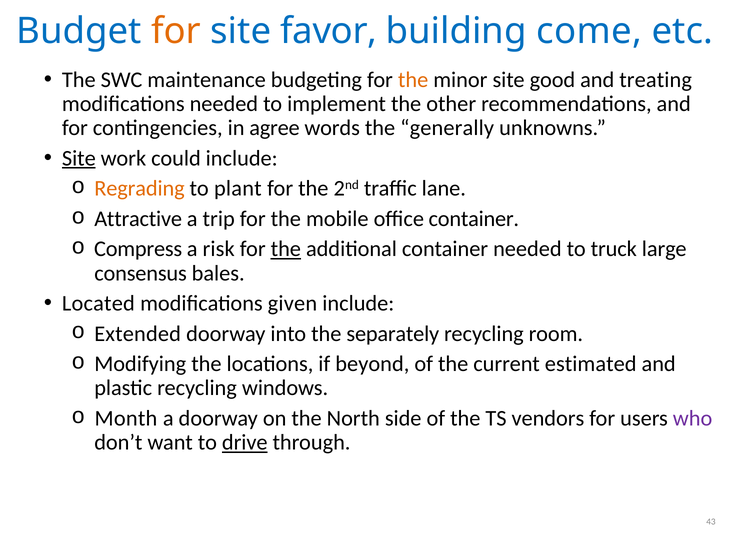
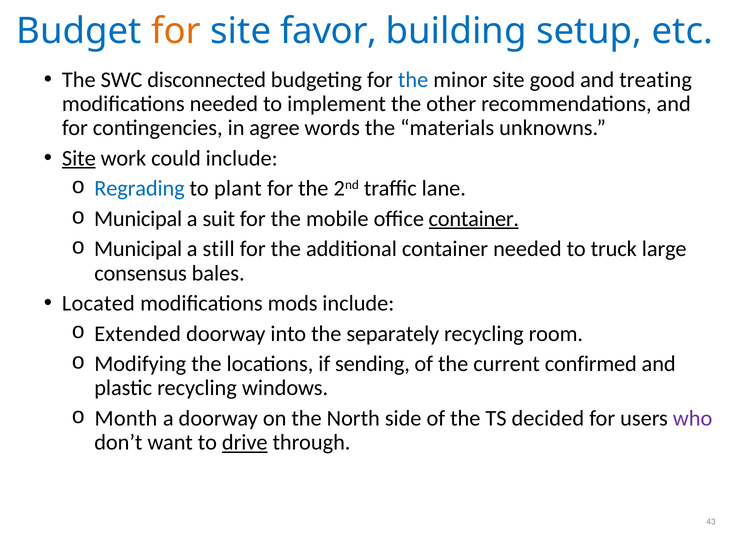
come: come -> setup
maintenance: maintenance -> disconnected
the at (413, 80) colour: orange -> blue
generally: generally -> materials
Regrading colour: orange -> blue
Attractive at (138, 219): Attractive -> Municipal
trip: trip -> suit
container at (474, 219) underline: none -> present
Compress at (138, 249): Compress -> Municipal
risk: risk -> still
the at (286, 249) underline: present -> none
given: given -> mods
beyond: beyond -> sending
estimated: estimated -> confirmed
vendors: vendors -> decided
